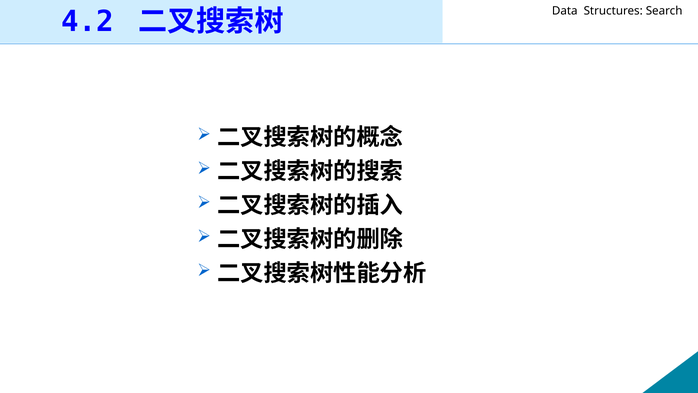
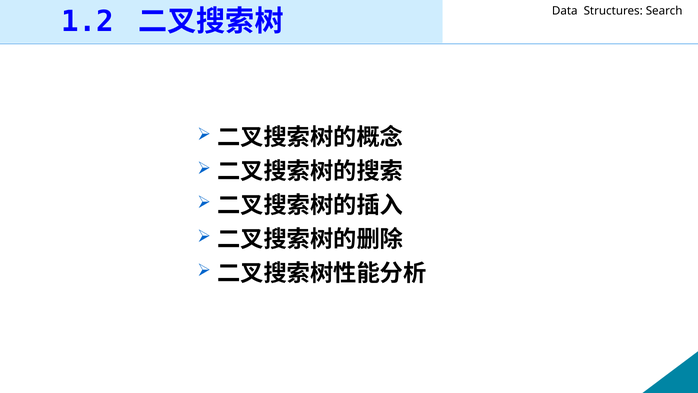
4.2: 4.2 -> 1.2
